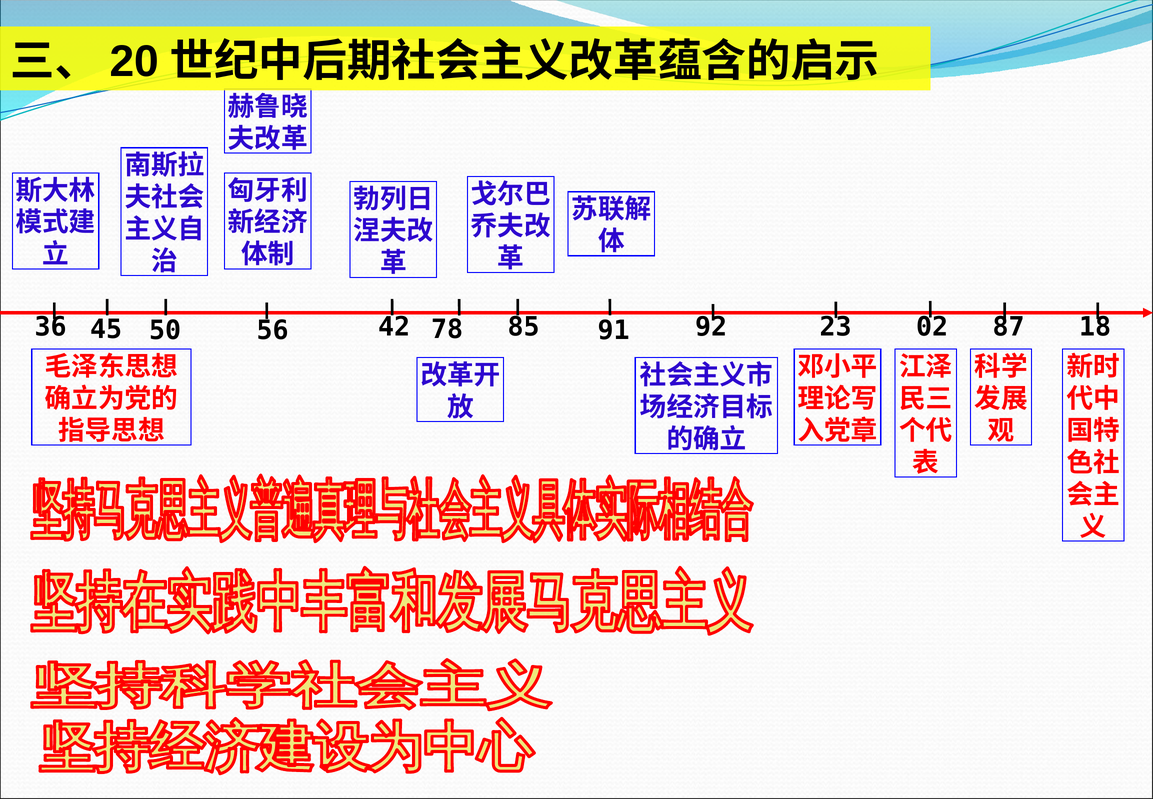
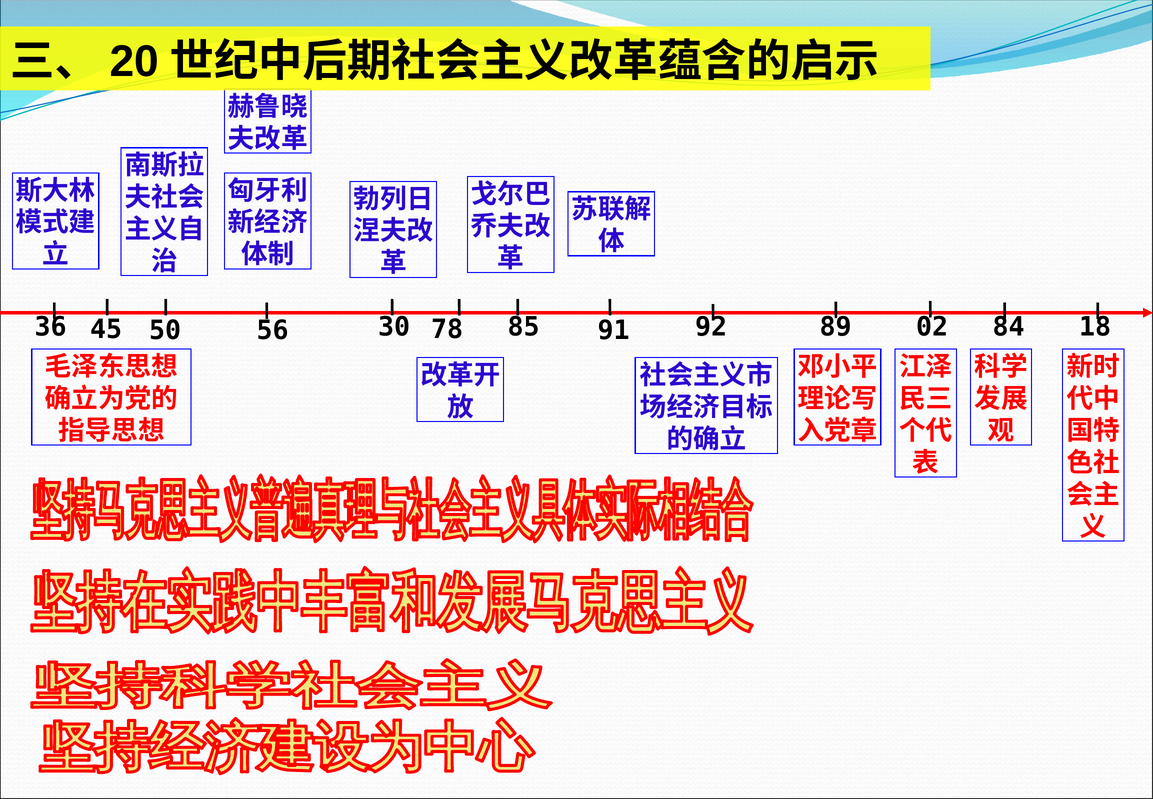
42: 42 -> 30
23: 23 -> 89
87: 87 -> 84
